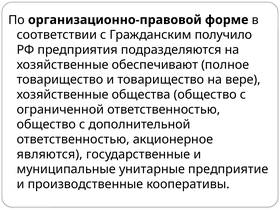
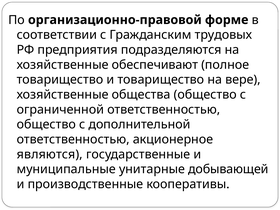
получило: получило -> трудовых
предприятие: предприятие -> добывающей
